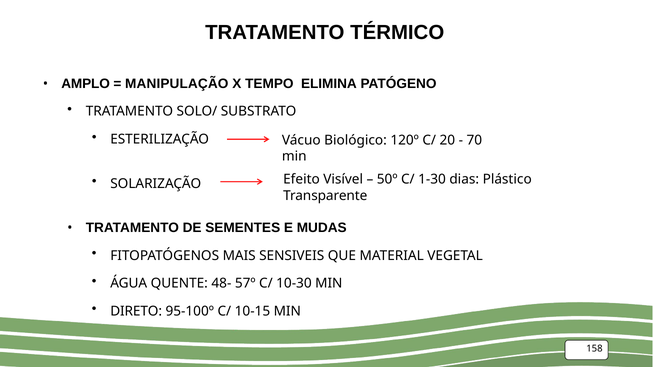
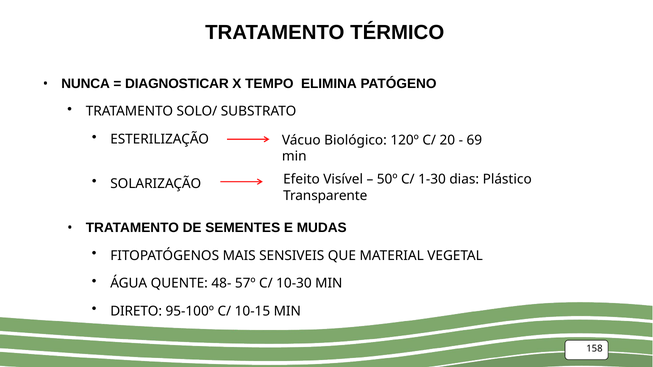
AMPLO: AMPLO -> NUNCA
MANIPULAÇÃO: MANIPULAÇÃO -> DIAGNOSTICAR
70: 70 -> 69
